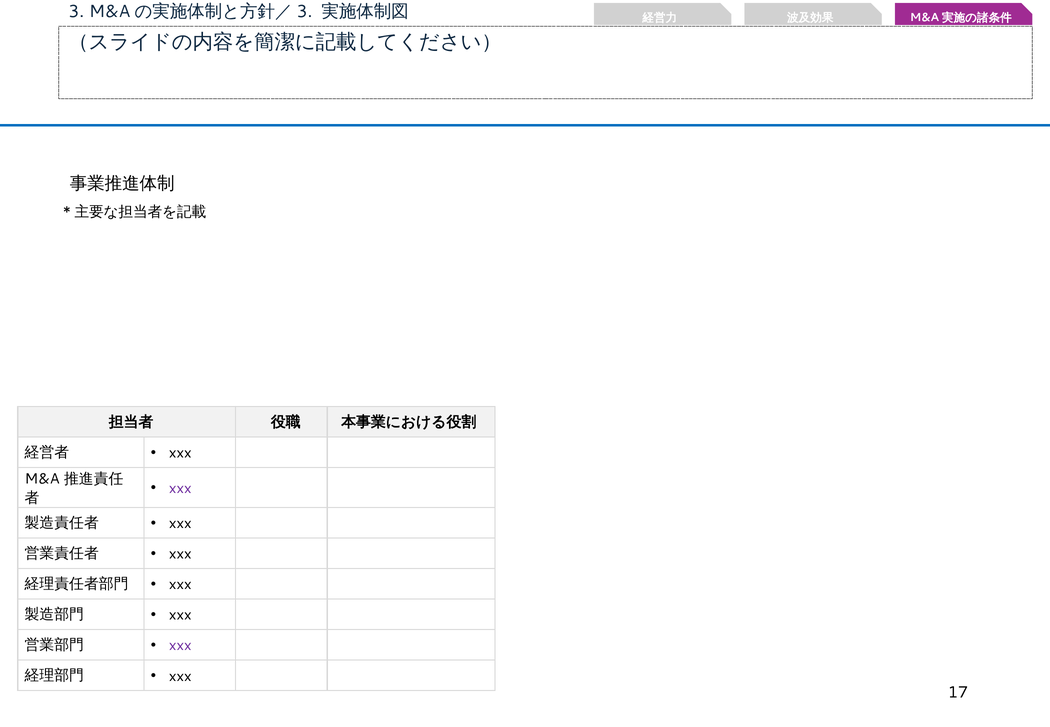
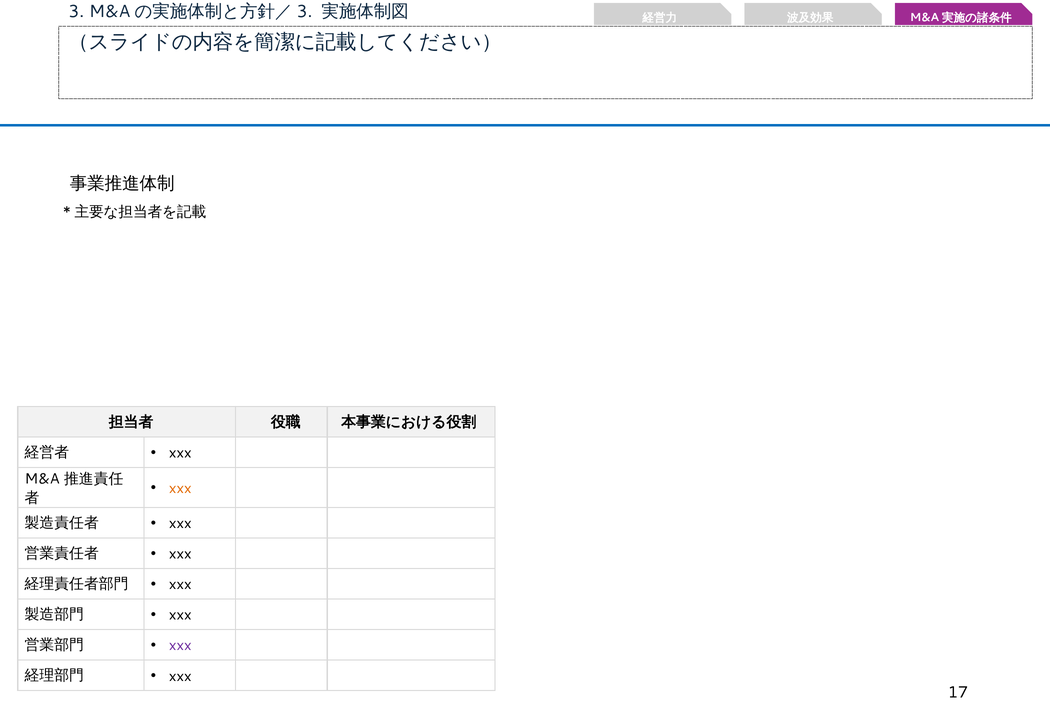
xxx at (180, 488) colour: purple -> orange
